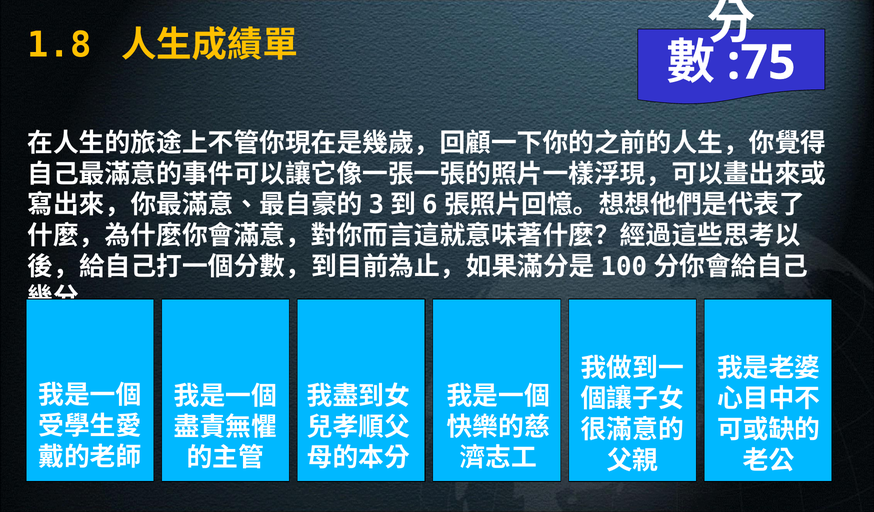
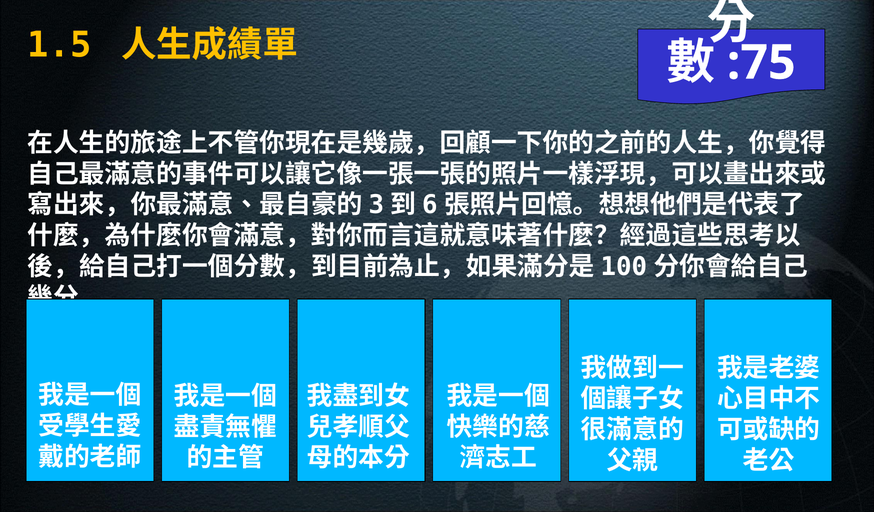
1.8: 1.8 -> 1.5
